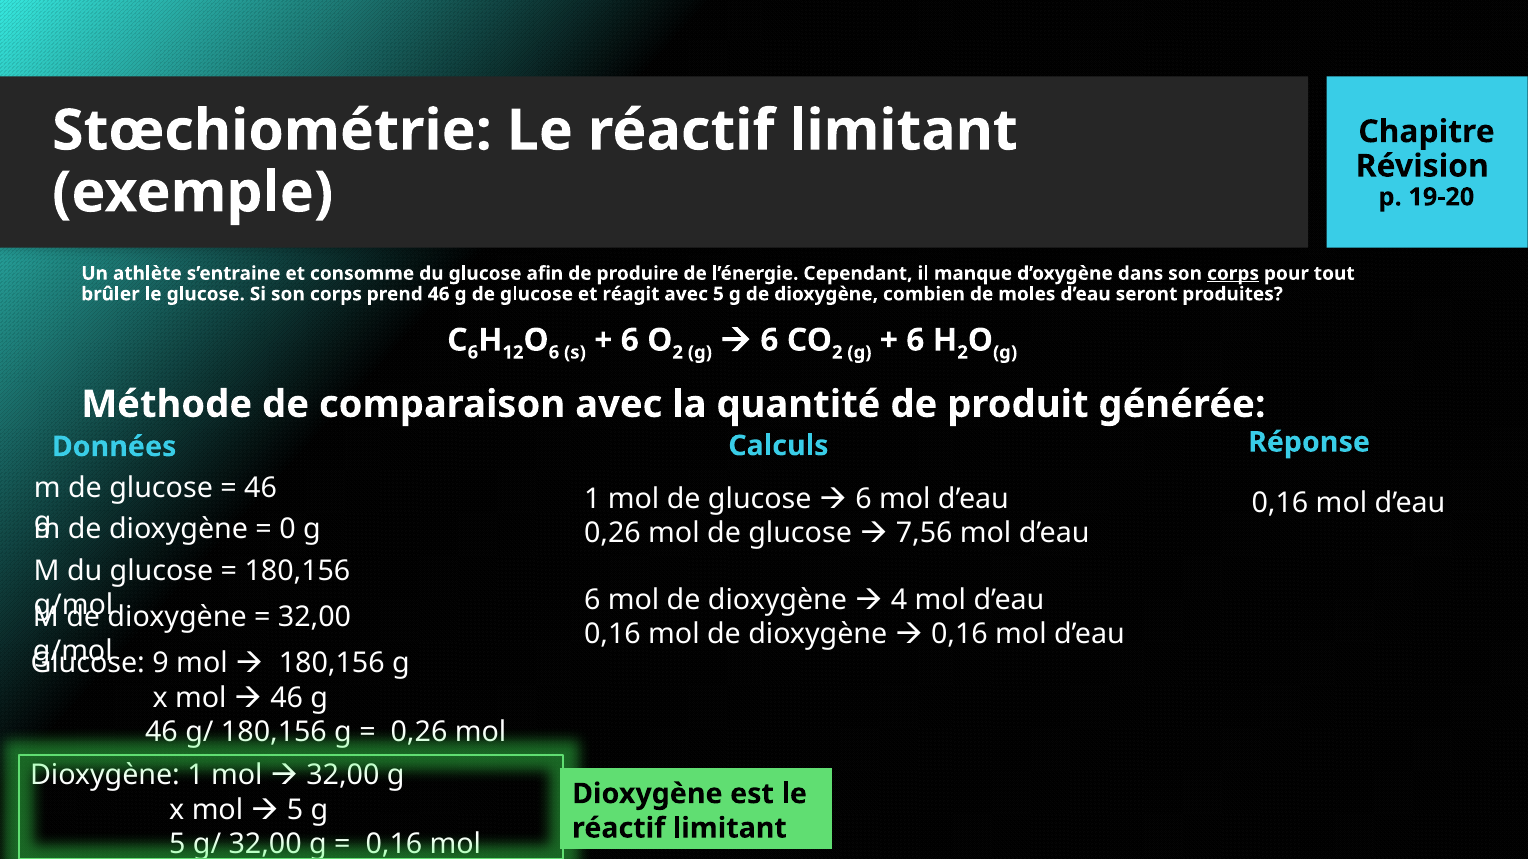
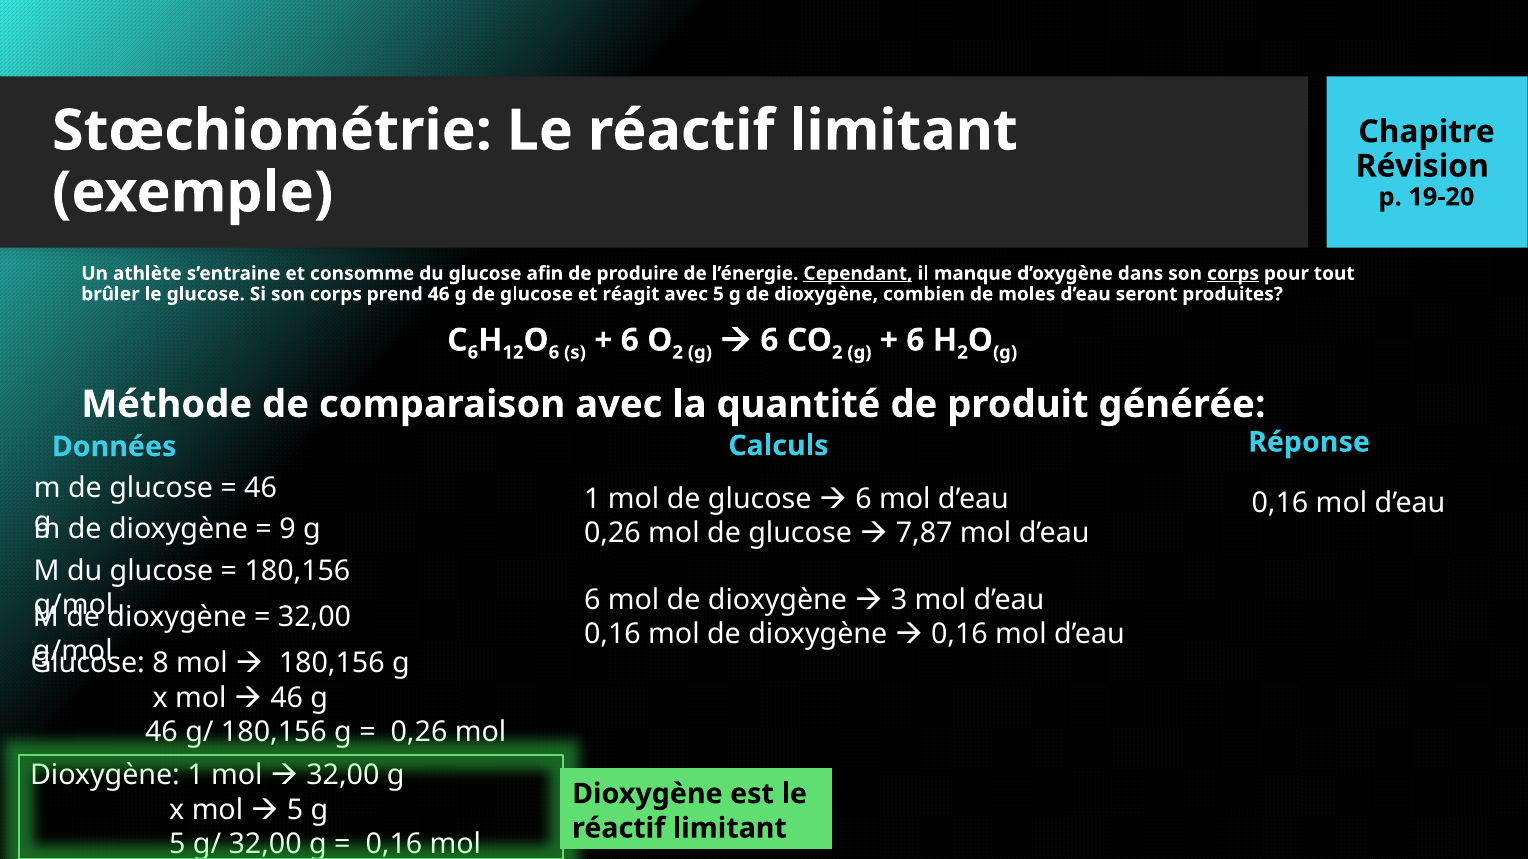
Cependant underline: none -> present
0: 0 -> 9
7,56: 7,56 -> 7,87
4: 4 -> 3
9: 9 -> 8
